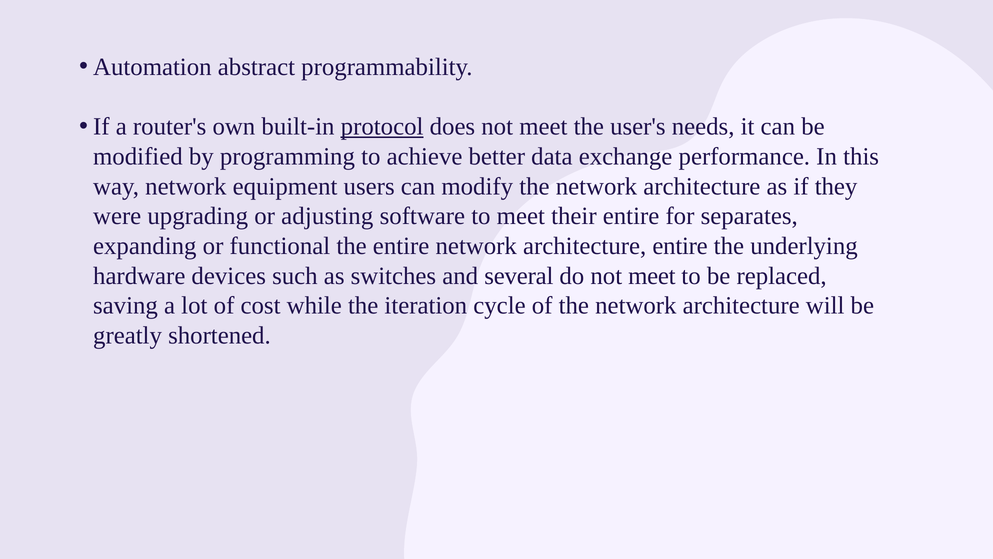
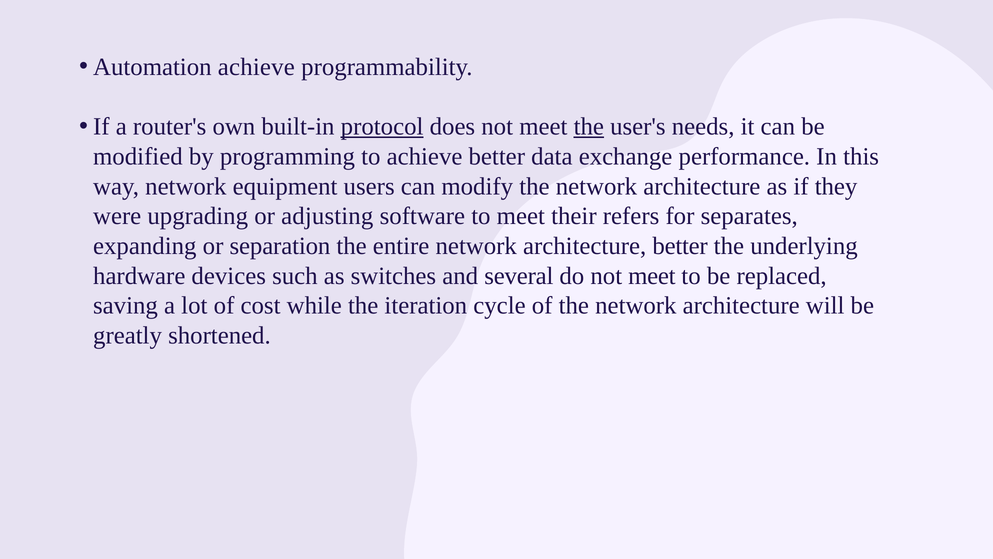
Automation abstract: abstract -> achieve
the at (589, 127) underline: none -> present
their entire: entire -> refers
functional: functional -> separation
architecture entire: entire -> better
